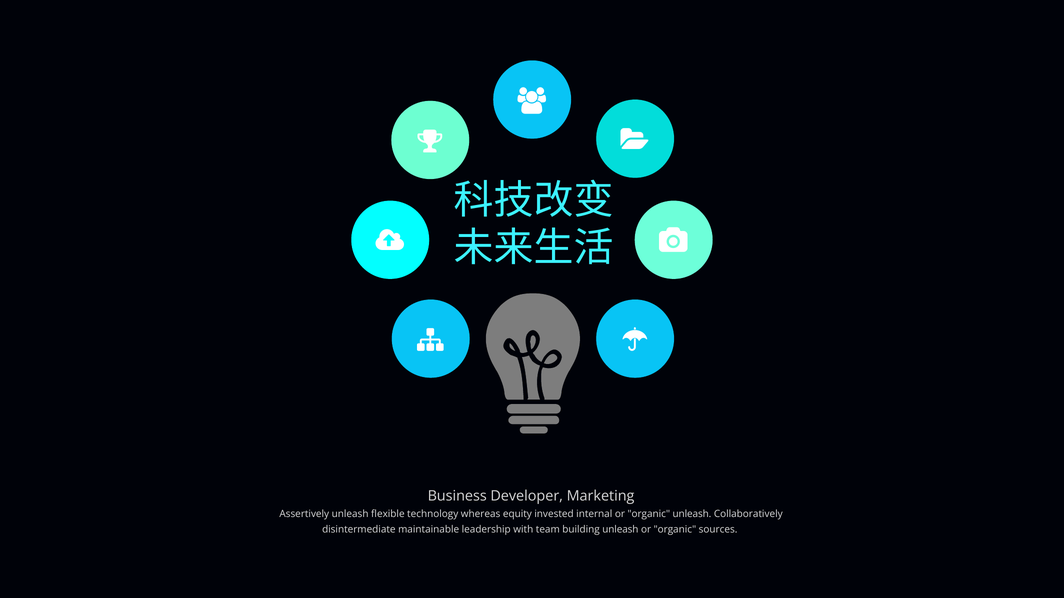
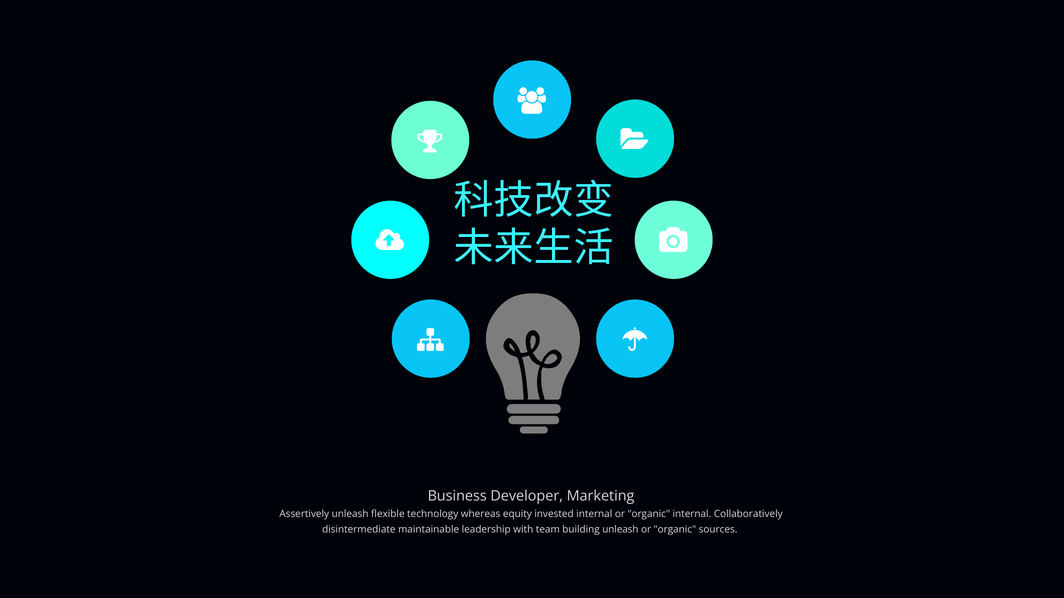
organic unleash: unleash -> internal
